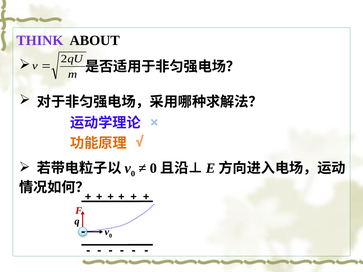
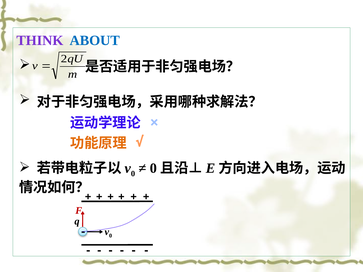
ABOUT colour: black -> blue
